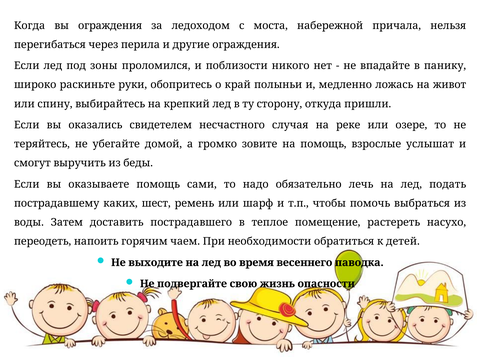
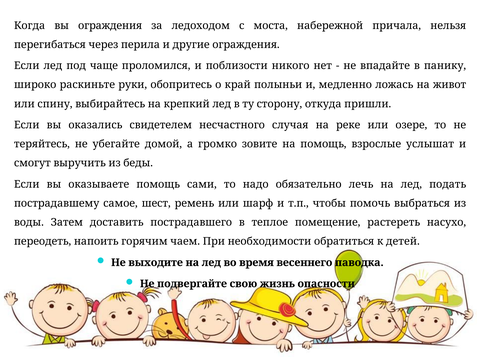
зоны: зоны -> чаще
каких: каких -> самое
